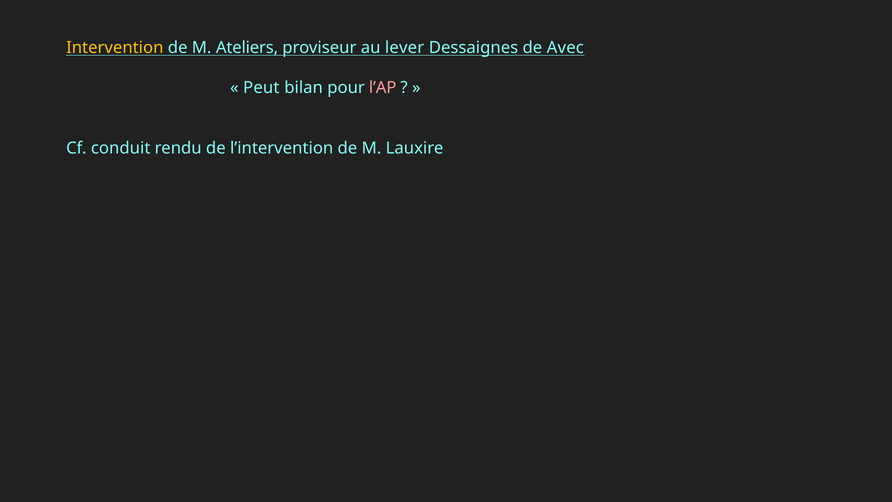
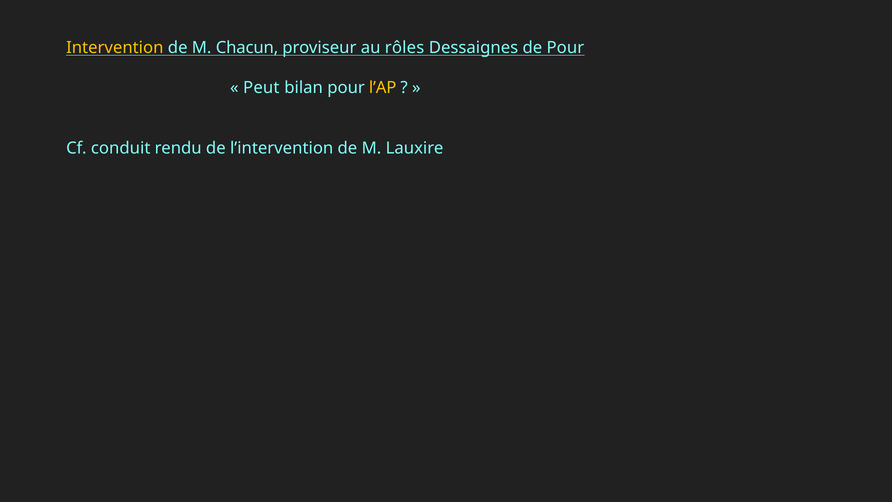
Ateliers: Ateliers -> Chacun
lever: lever -> rôles
de Avec: Avec -> Pour
l’AP colour: pink -> yellow
